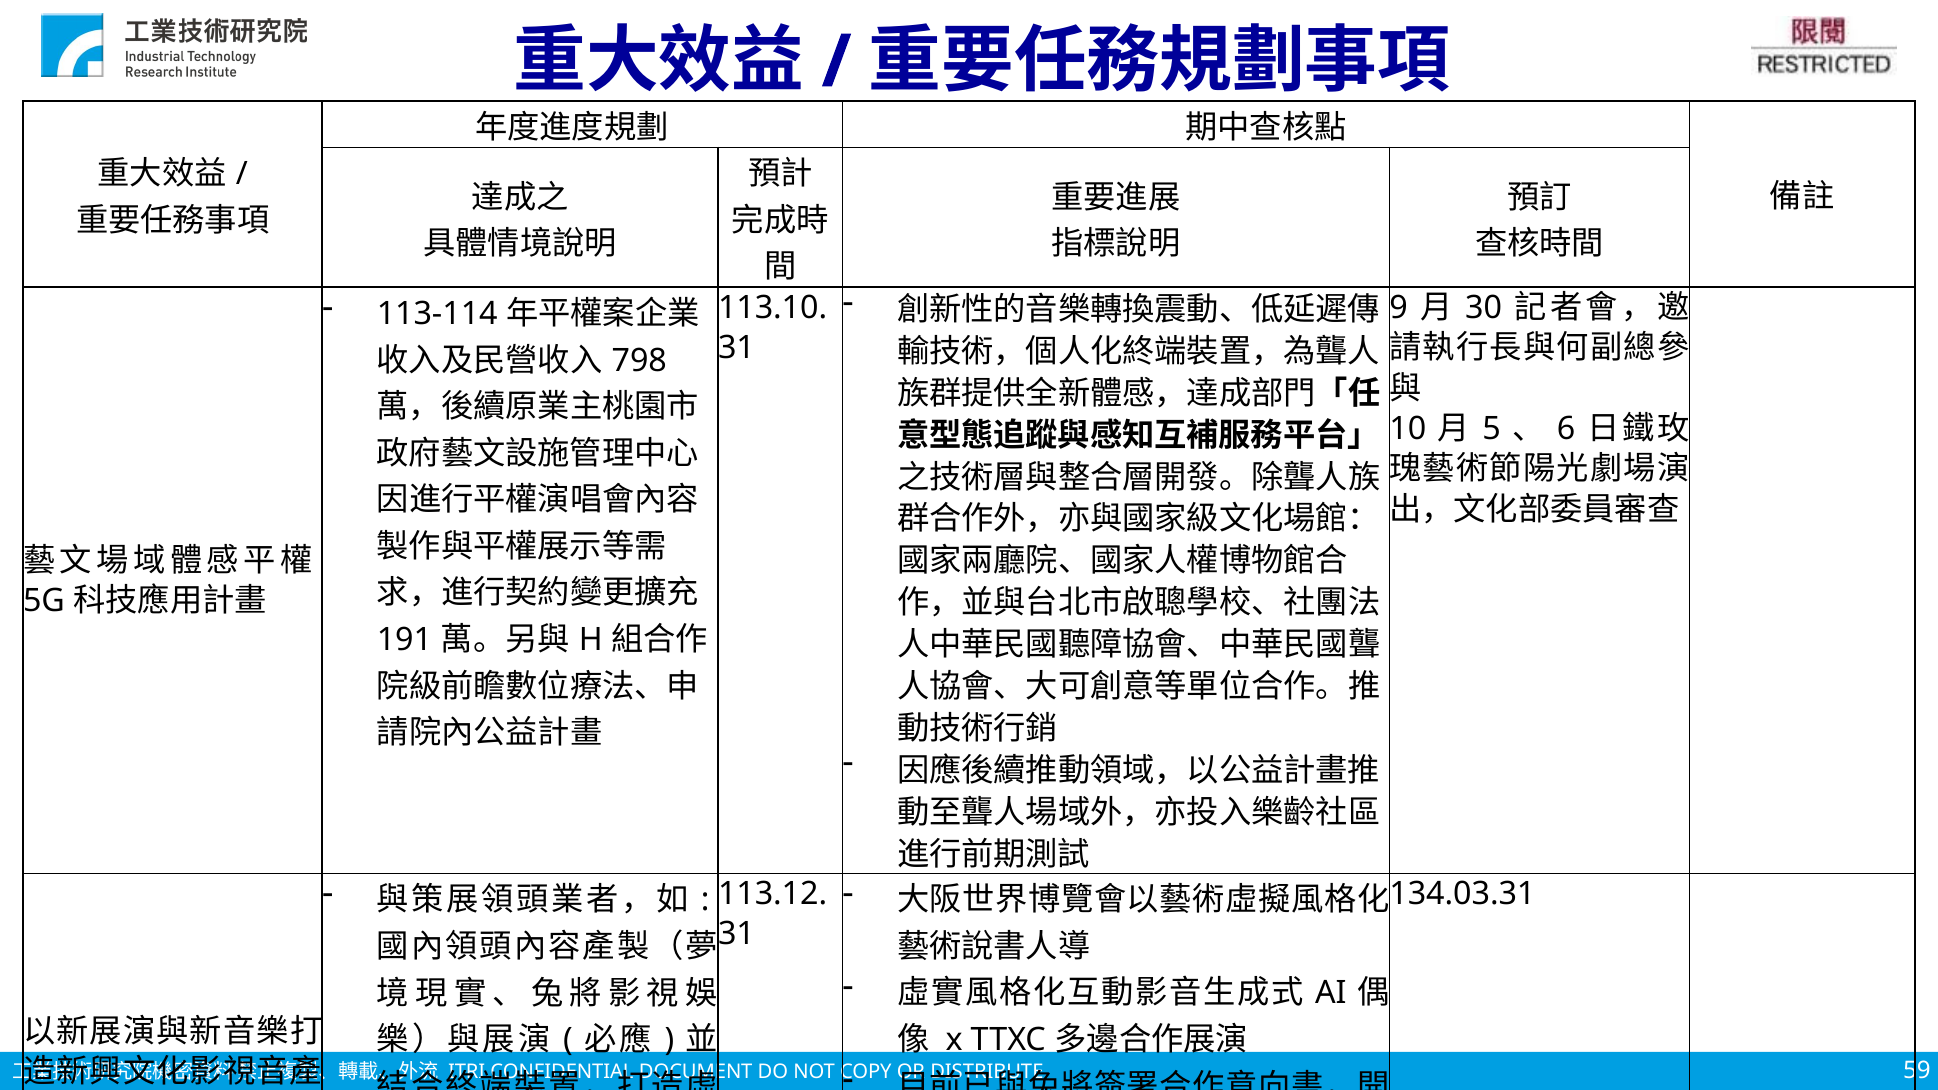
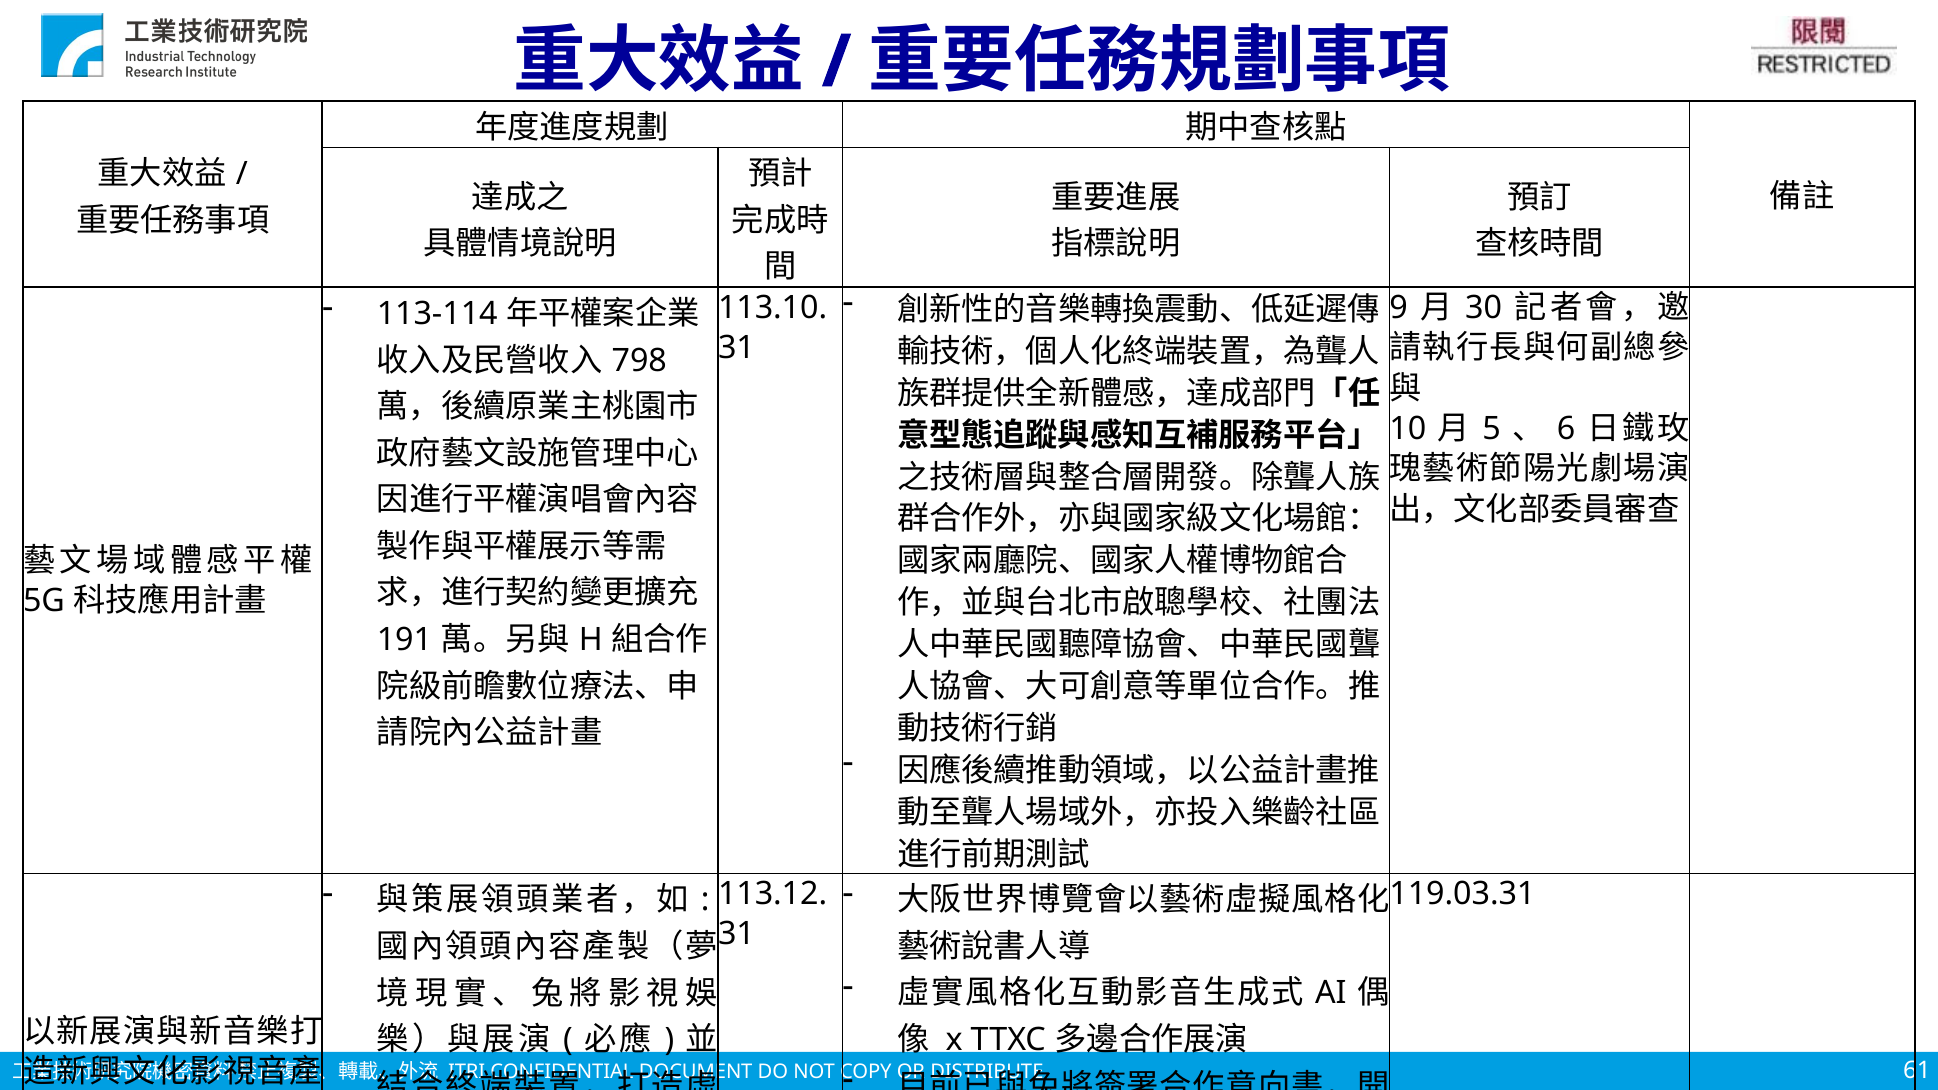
134.03.31: 134.03.31 -> 119.03.31
59: 59 -> 61
